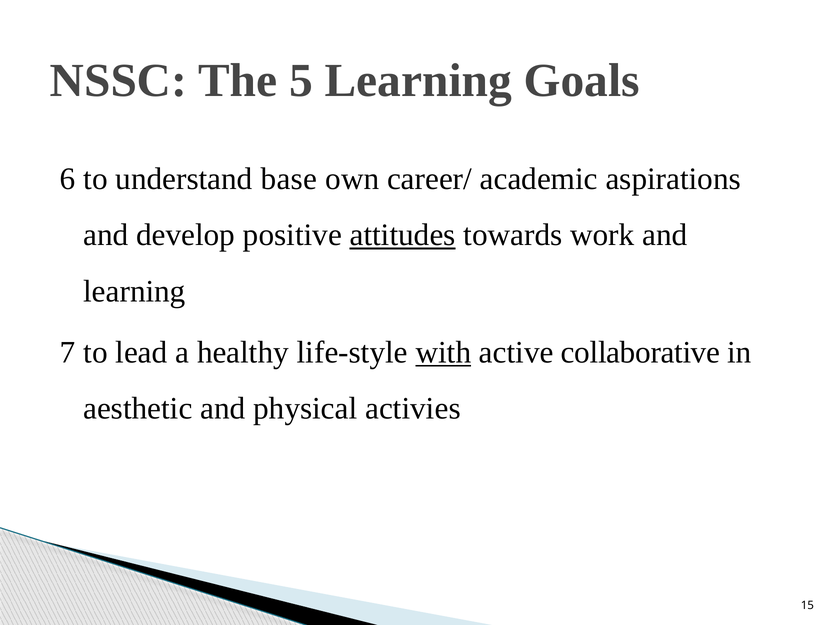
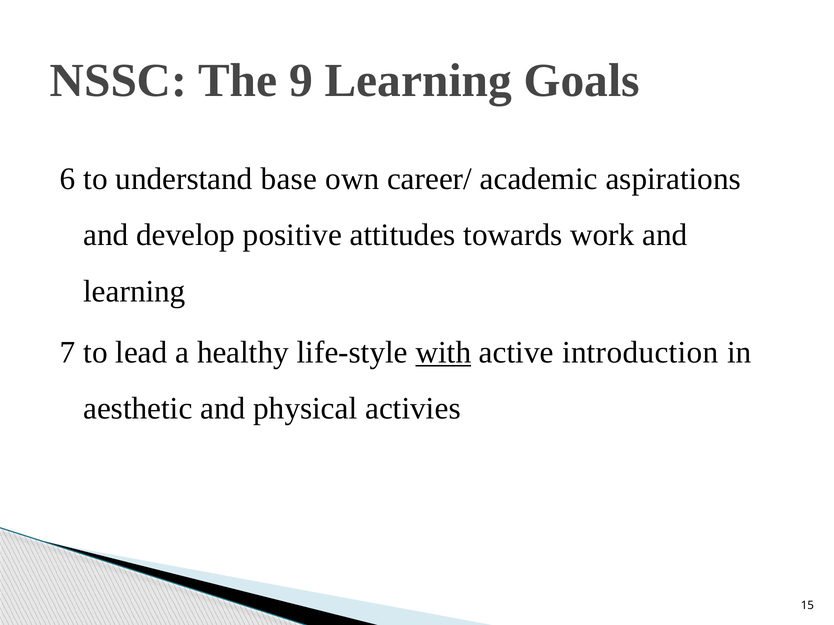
5: 5 -> 9
attitudes underline: present -> none
collaborative: collaborative -> introduction
